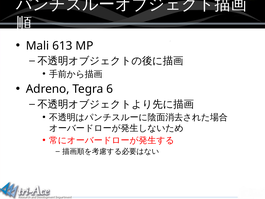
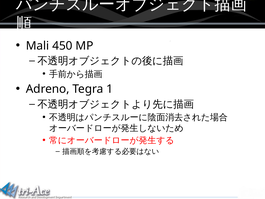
613: 613 -> 450
6: 6 -> 1
